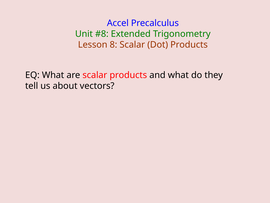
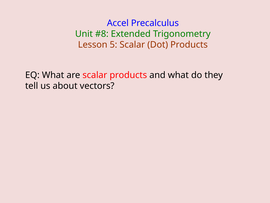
8: 8 -> 5
